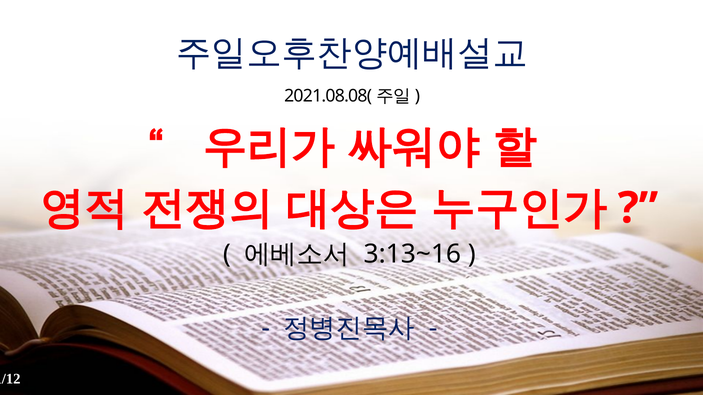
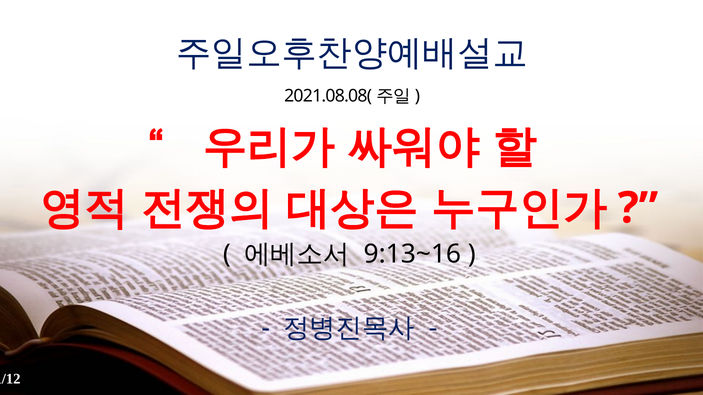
3:13~16: 3:13~16 -> 9:13~16
